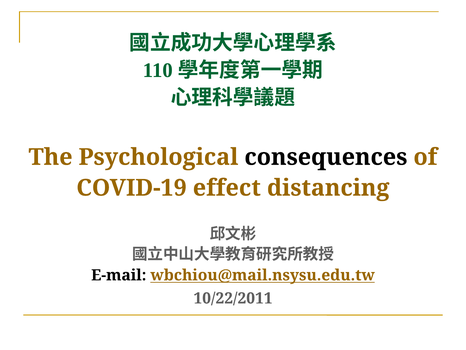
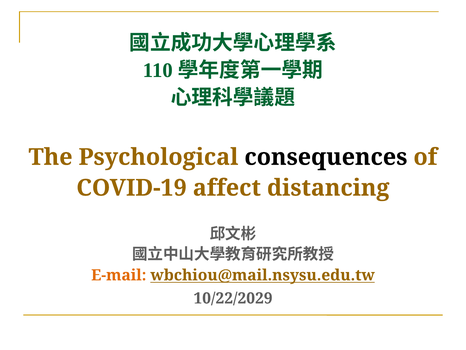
effect: effect -> affect
E-mail colour: black -> orange
10/22/2011: 10/22/2011 -> 10/22/2029
